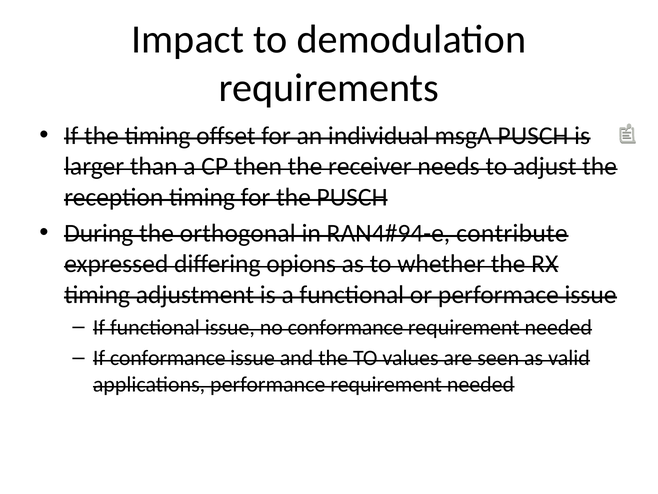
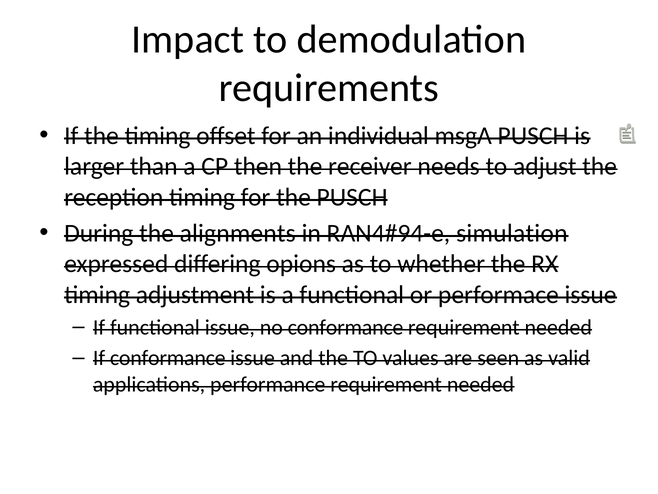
orthogonal: orthogonal -> alignments
contribute: contribute -> simulation
